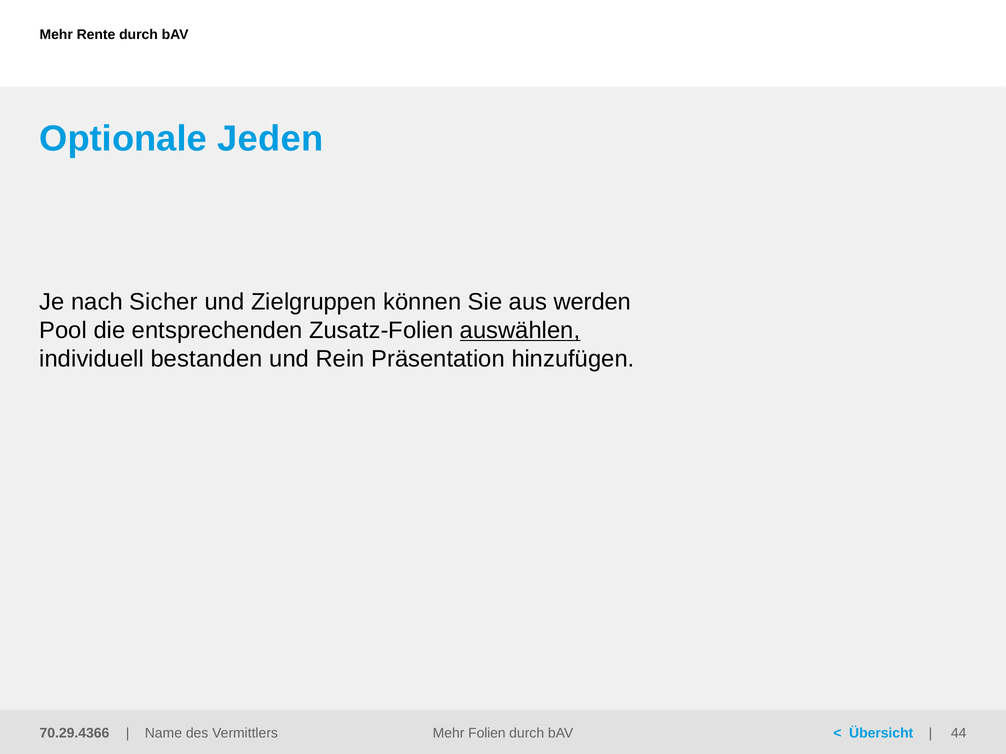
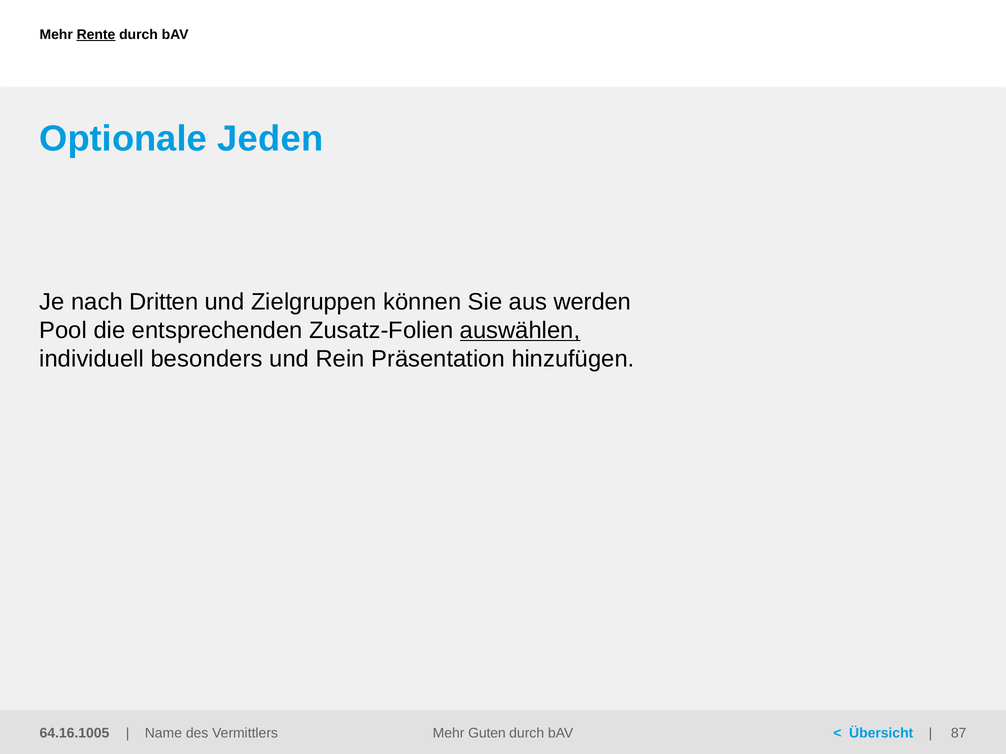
Rente underline: none -> present
Sicher: Sicher -> Dritten
bestanden: bestanden -> besonders
70.29.4366: 70.29.4366 -> 64.16.1005
Folien: Folien -> Guten
44: 44 -> 87
